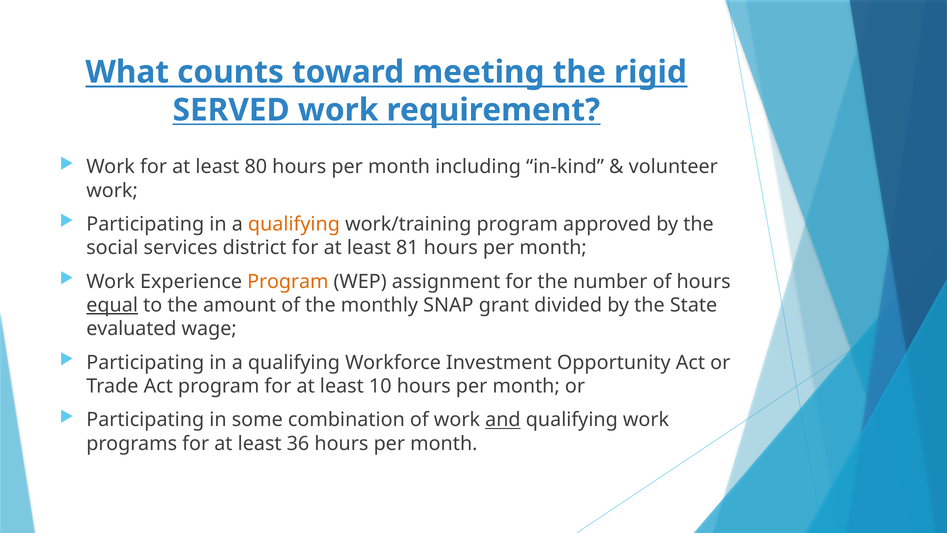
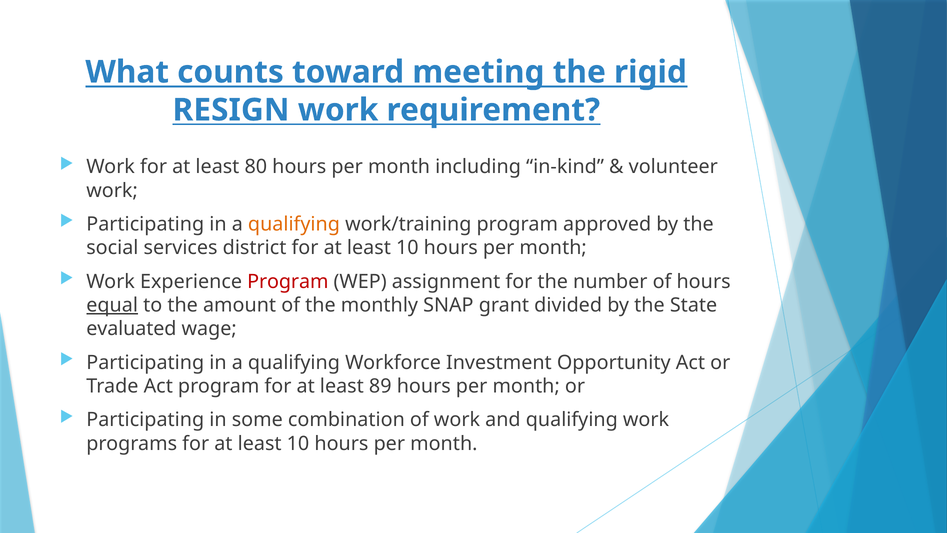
SERVED: SERVED -> RESIGN
81 at (407, 248): 81 -> 10
Program at (288, 281) colour: orange -> red
10: 10 -> 89
and underline: present -> none
36 at (298, 443): 36 -> 10
